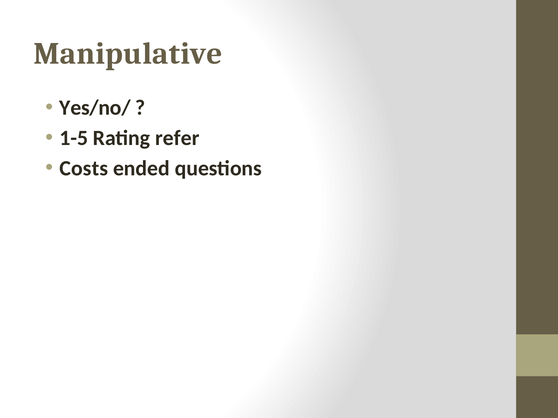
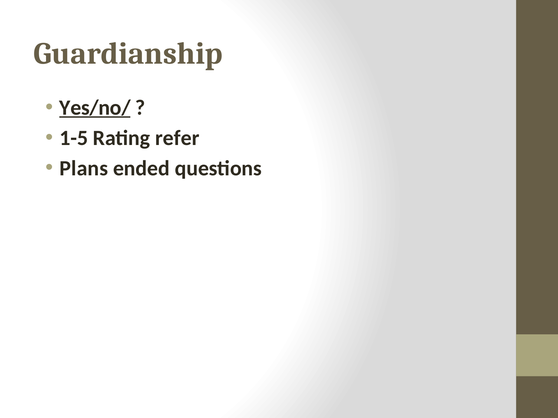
Manipulative: Manipulative -> Guardianship
Yes/no/ underline: none -> present
Costs: Costs -> Plans
